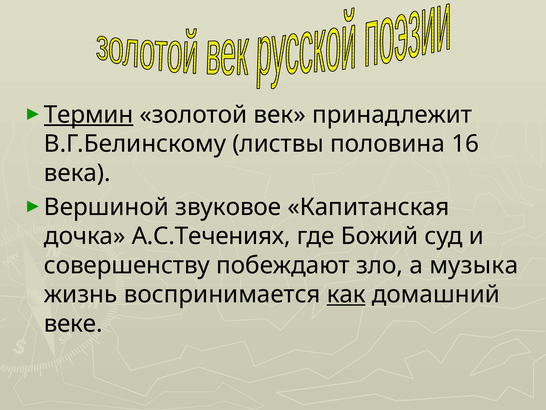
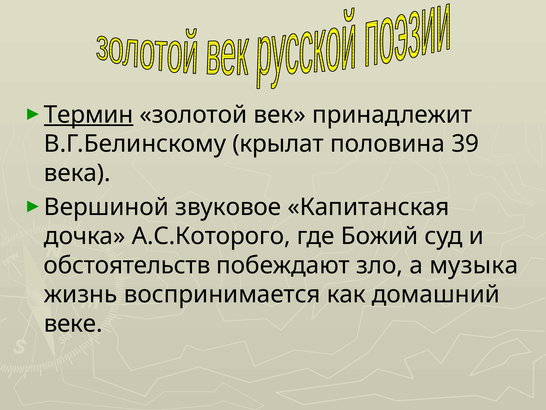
листвы: листвы -> крылат
16: 16 -> 39
А.С.Течениях: А.С.Течениях -> А.С.Которого
совершенству: совершенству -> обстоятельств
как underline: present -> none
